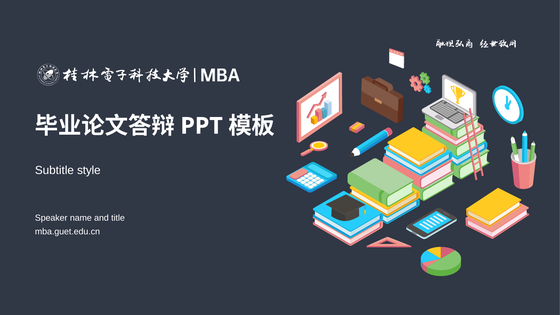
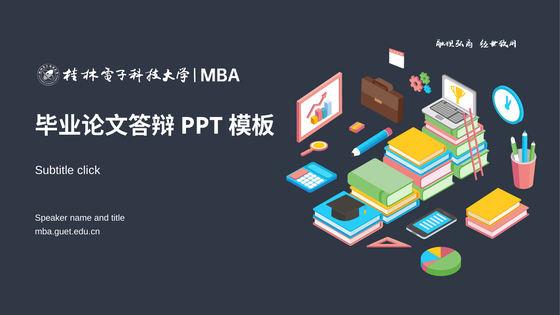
style: style -> click
